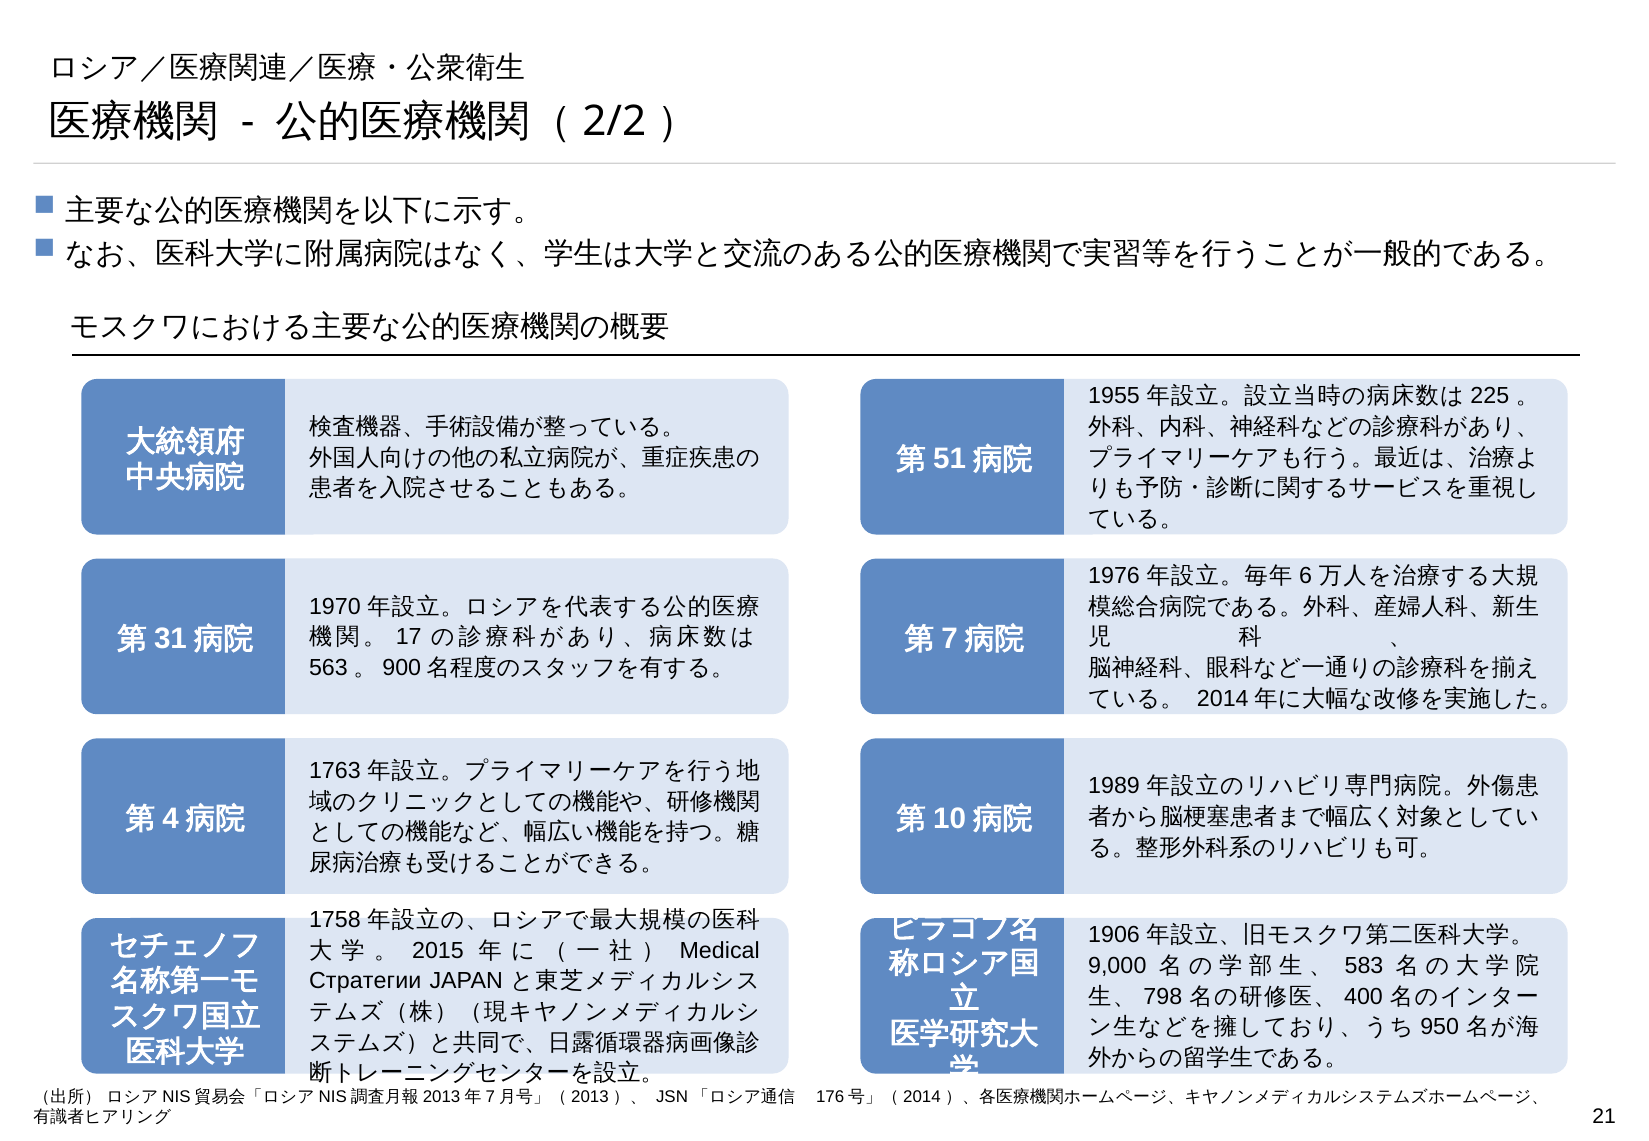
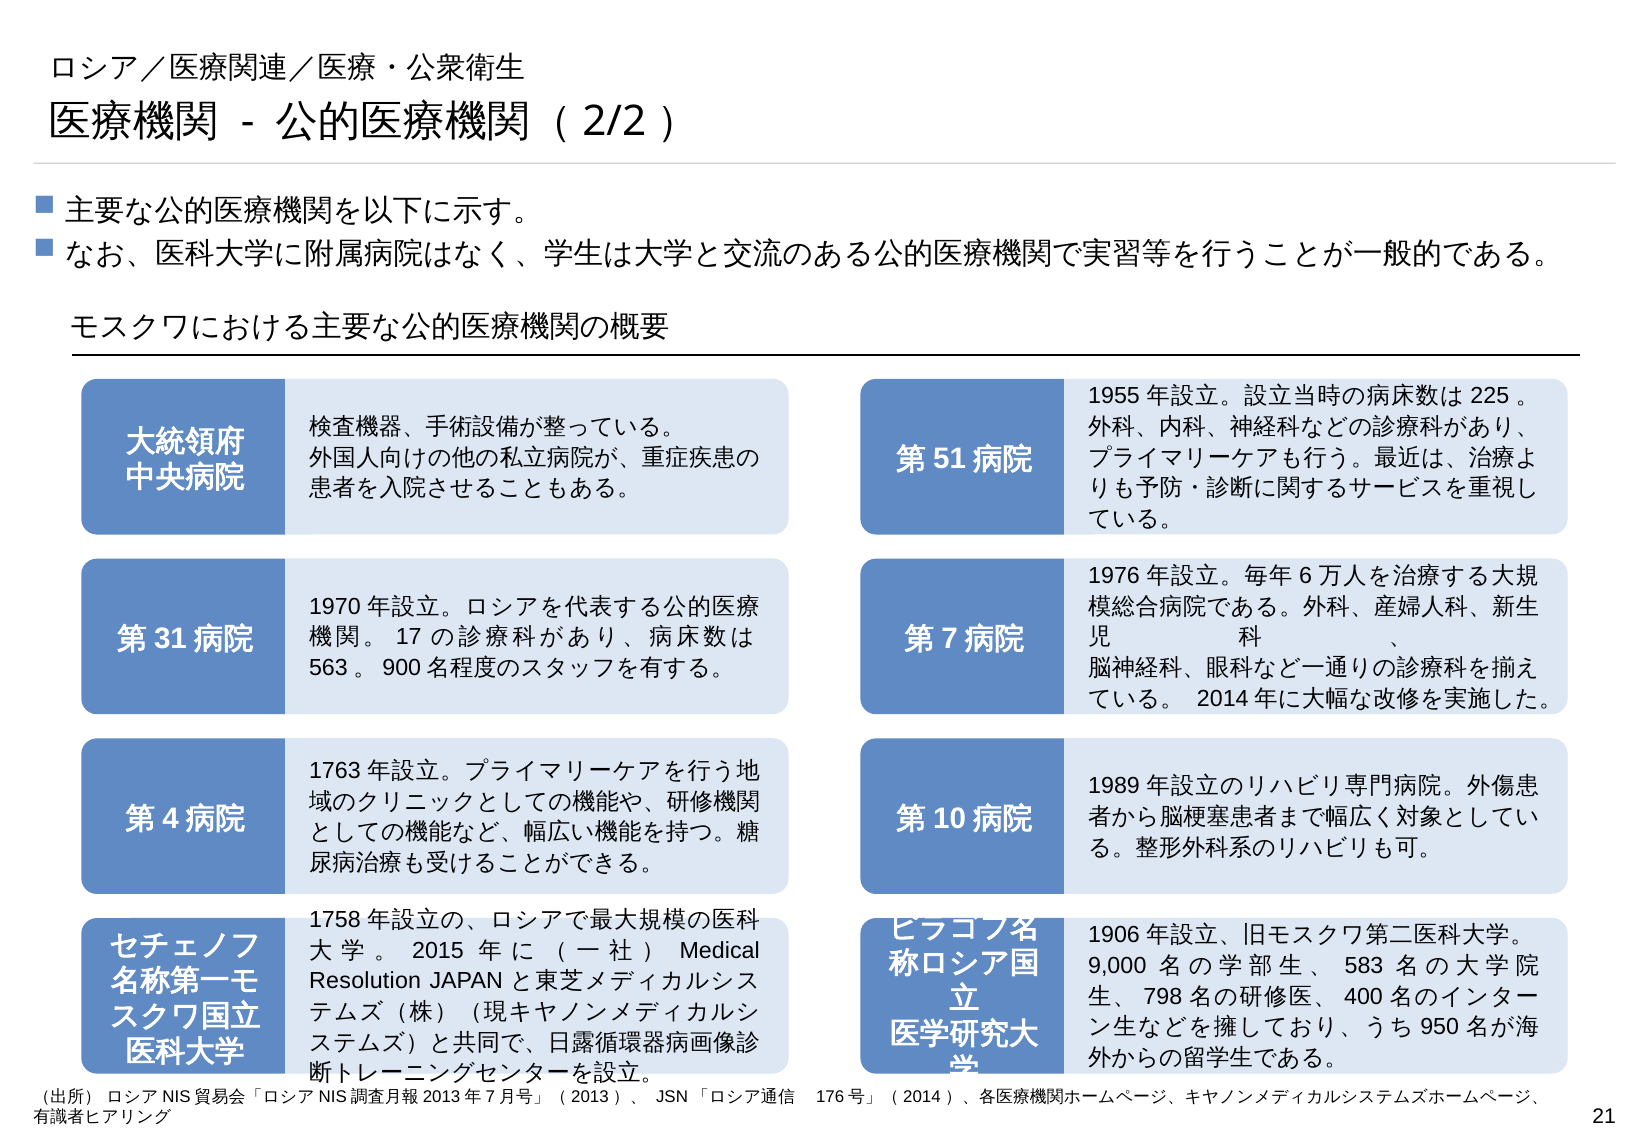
Стратегии: Стратегии -> Resolution
